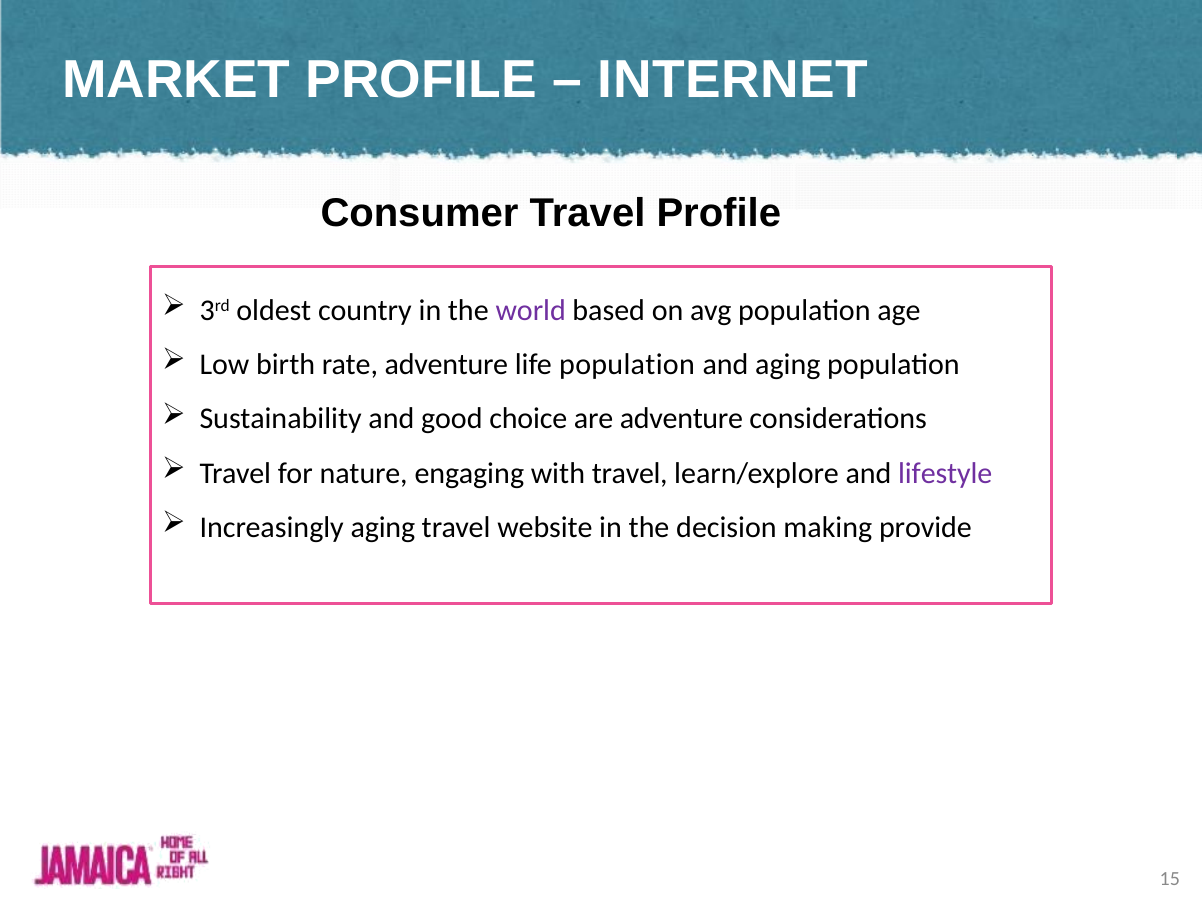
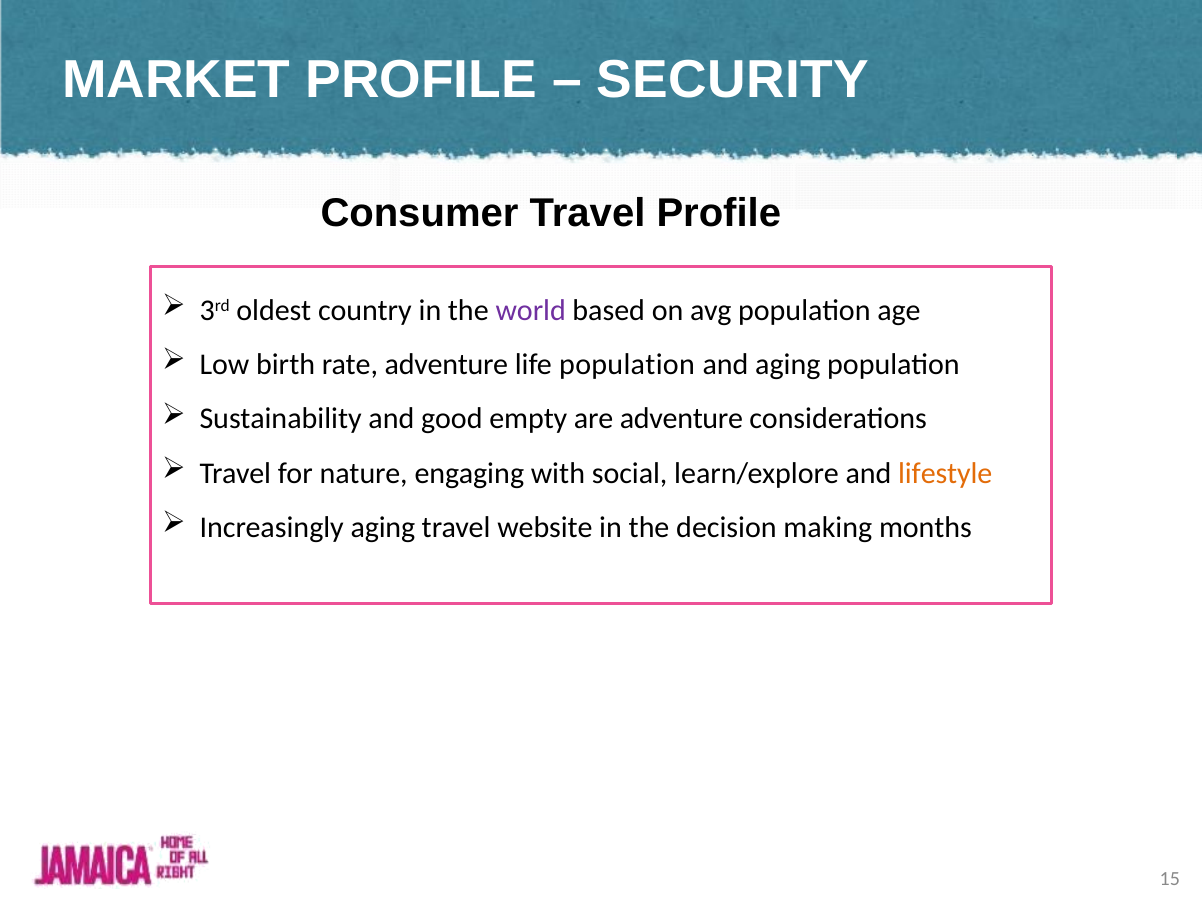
INTERNET: INTERNET -> SECURITY
choice: choice -> empty
with travel: travel -> social
lifestyle colour: purple -> orange
provide: provide -> months
